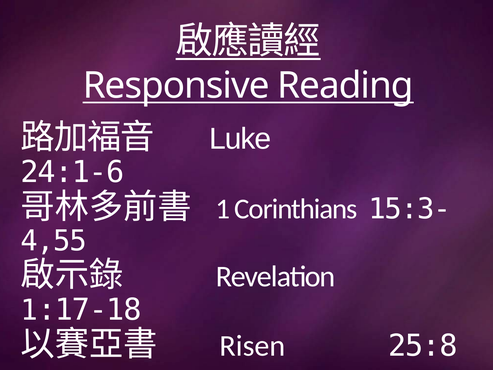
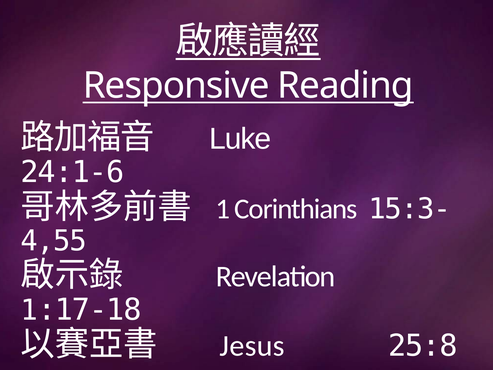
Risen: Risen -> Jesus
